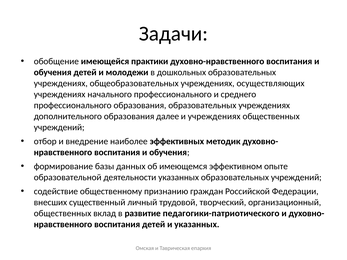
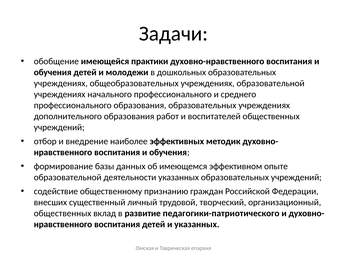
учреждениях осуществляющих: осуществляющих -> образовательной
далее: далее -> работ
и учреждениях: учреждениях -> воспитателей
